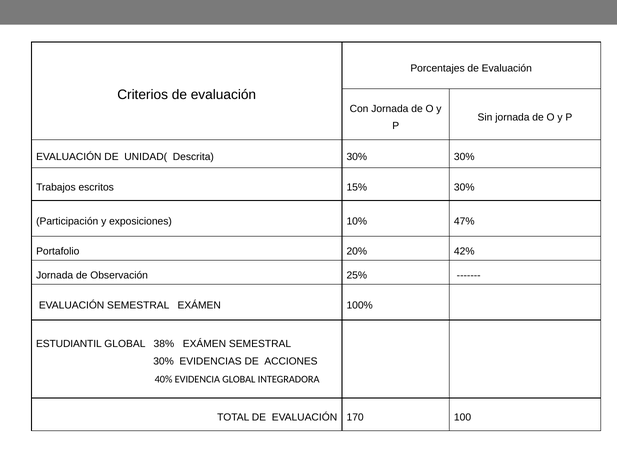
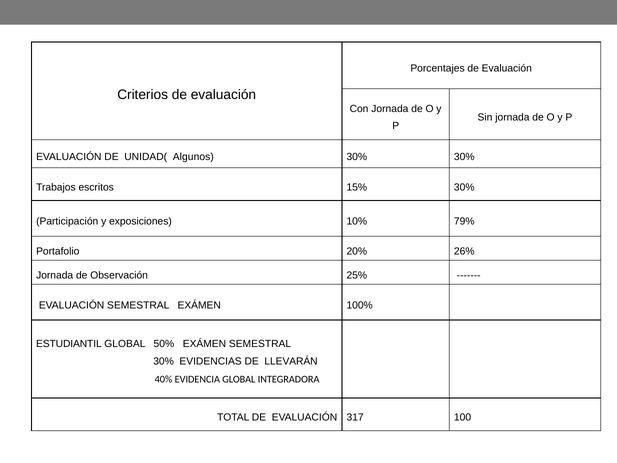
Descrita: Descrita -> Algunos
47%: 47% -> 79%
42%: 42% -> 26%
38%: 38% -> 50%
ACCIONES: ACCIONES -> LLEVARÁN
170: 170 -> 317
